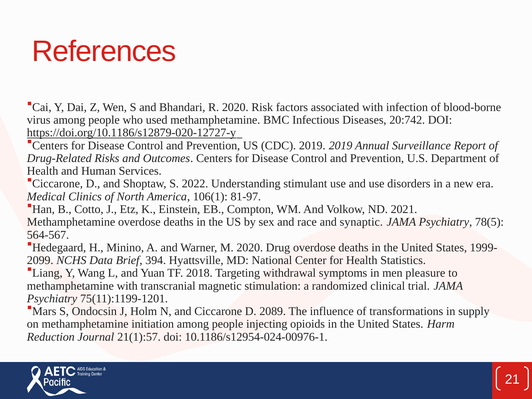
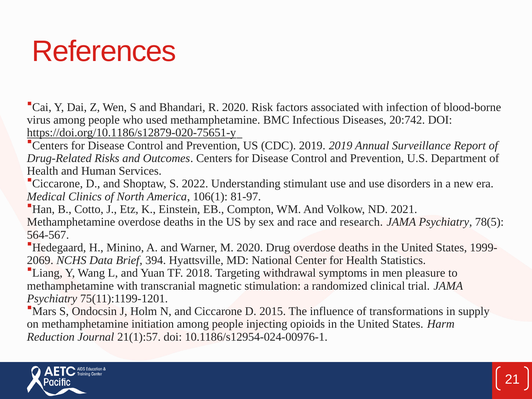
https://doi.org/10.1186/s12879-020-12727-y: https://doi.org/10.1186/s12879-020-12727-y -> https://doi.org/10.1186/s12879-020-75651-y
synaptic: synaptic -> research
2099: 2099 -> 2069
2089: 2089 -> 2015
